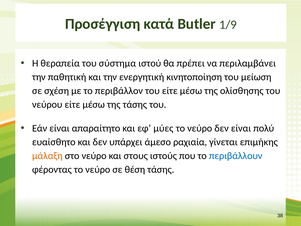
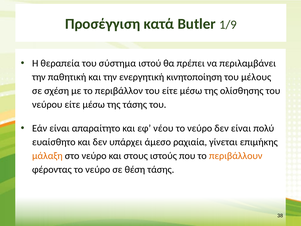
μείωση: μείωση -> μέλους
μύες: μύες -> νέου
περιβάλλουν colour: blue -> orange
